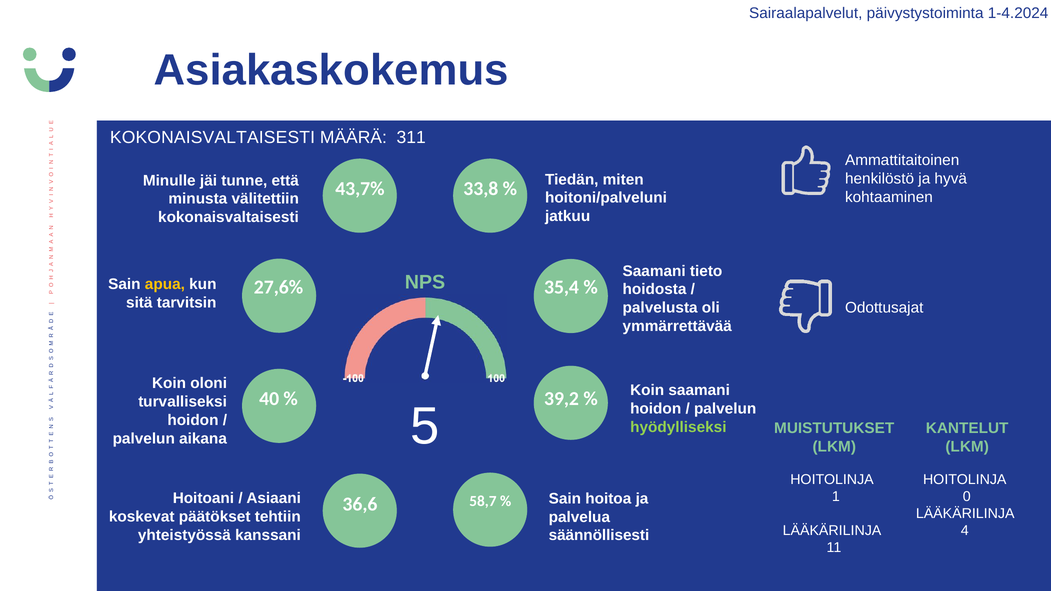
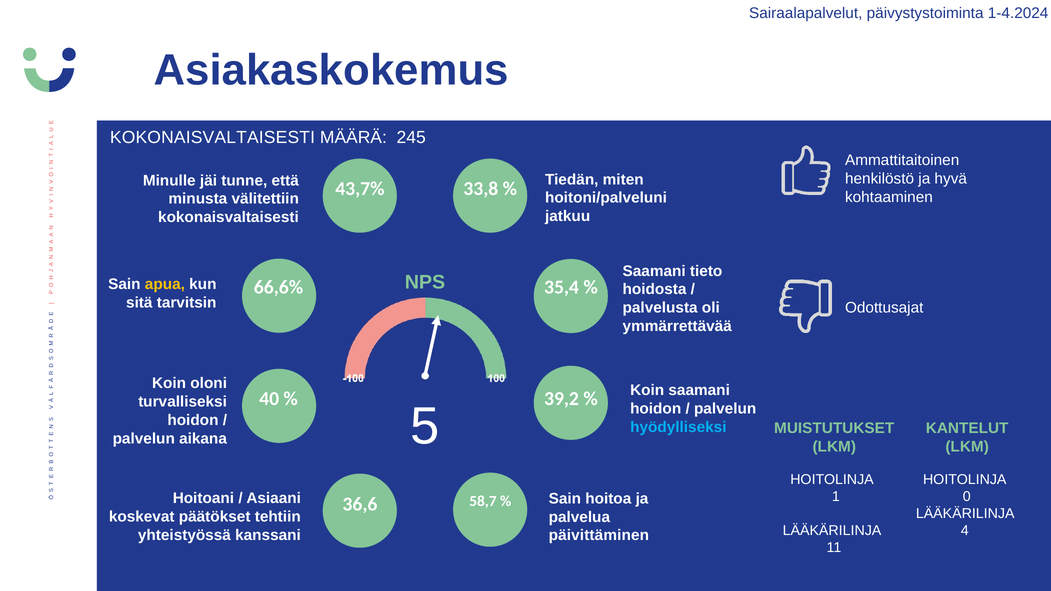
311: 311 -> 245
27,6%: 27,6% -> 66,6%
hyödylliseksi colour: light green -> light blue
säännöllisesti: säännöllisesti -> päivittäminen
